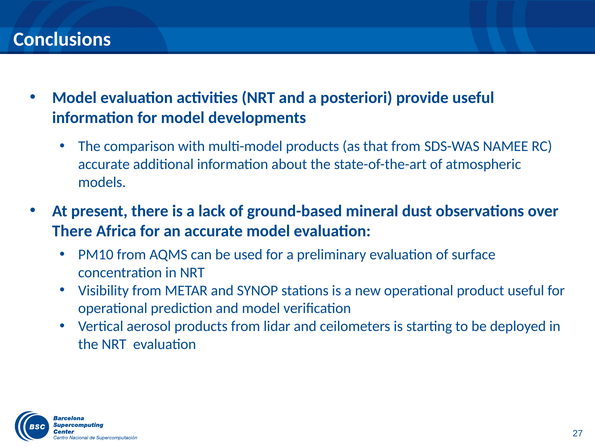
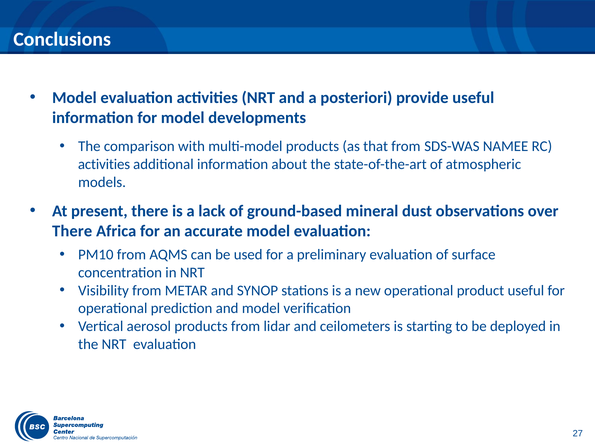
accurate at (104, 164): accurate -> activities
